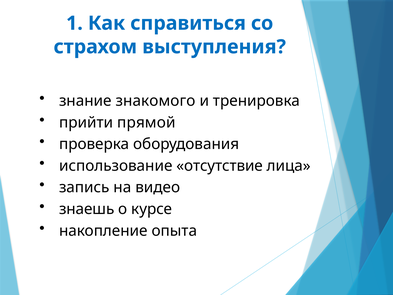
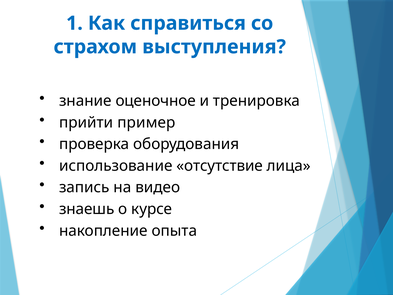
знакомого: знакомого -> оценочное
прямой: прямой -> пример
